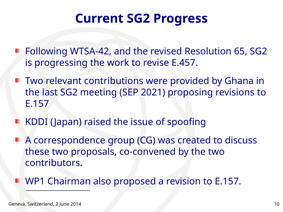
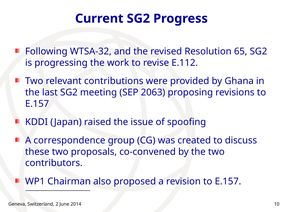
WTSA-42: WTSA-42 -> WTSA-32
E.457: E.457 -> E.112
2021: 2021 -> 2063
